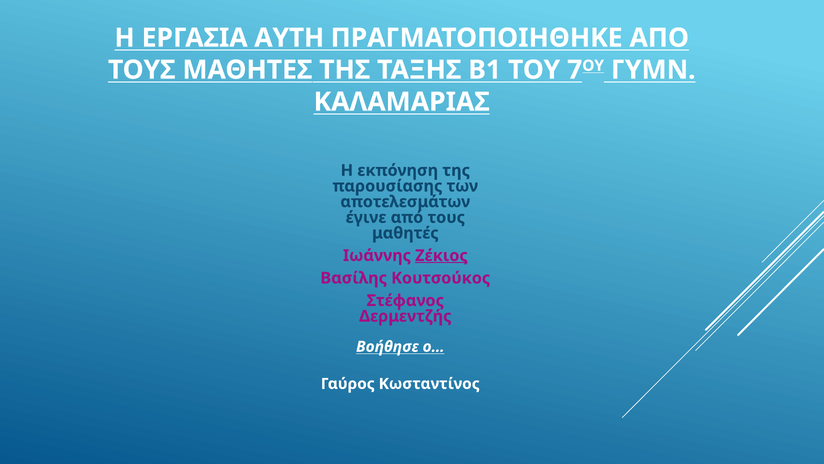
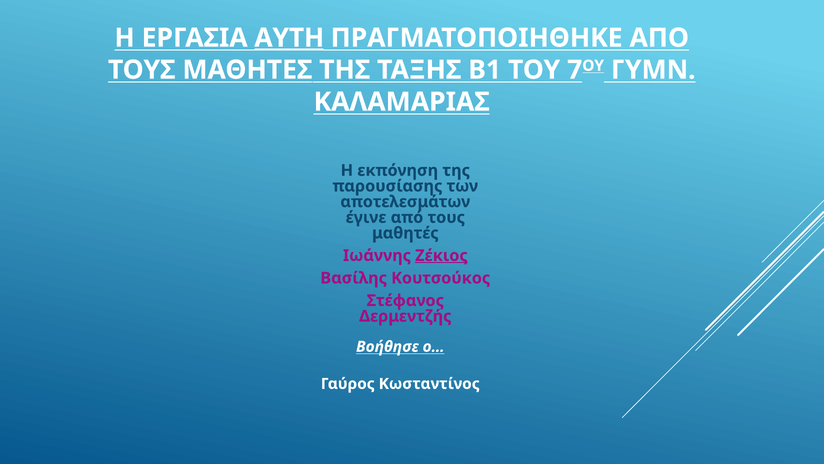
ΑΥΤΗ underline: none -> present
